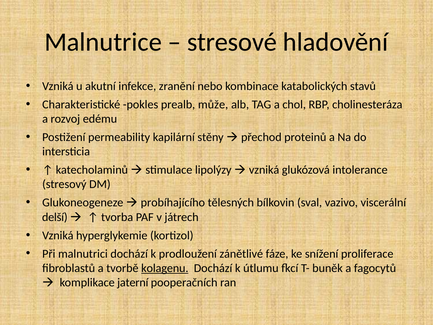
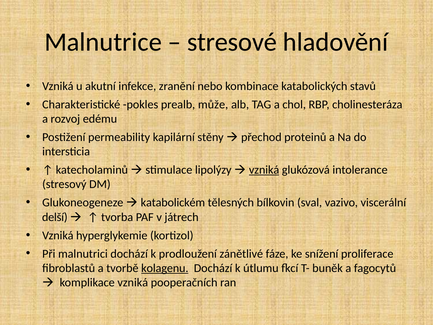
vzniká at (264, 170) underline: none -> present
probíhajícího: probíhajícího -> katabolickém
komplikace jaterní: jaterní -> vzniká
